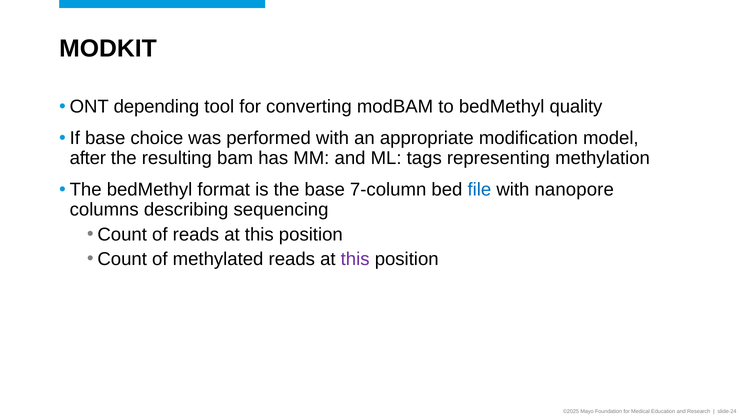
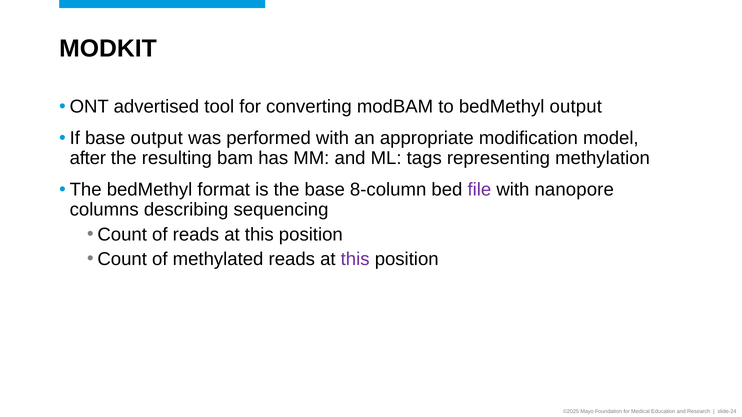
depending: depending -> advertised
bedMethyl quality: quality -> output
base choice: choice -> output
7-column: 7-column -> 8-column
file colour: blue -> purple
